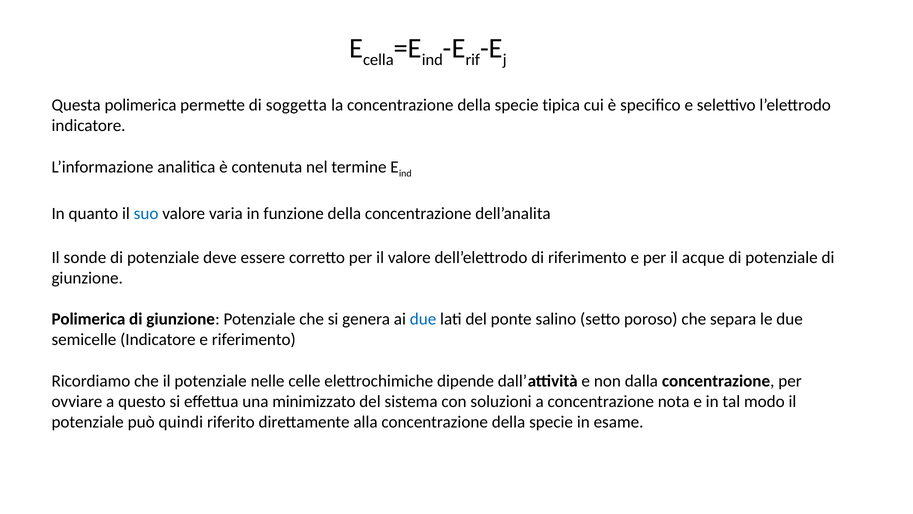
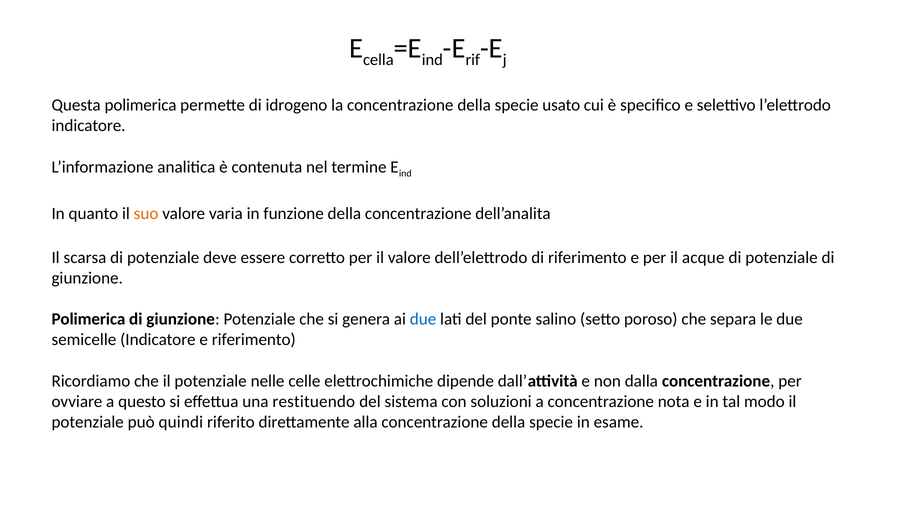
soggetta: soggetta -> idrogeno
tipica: tipica -> usato
suo colour: blue -> orange
sonde: sonde -> scarsa
minimizzato: minimizzato -> restituendo
